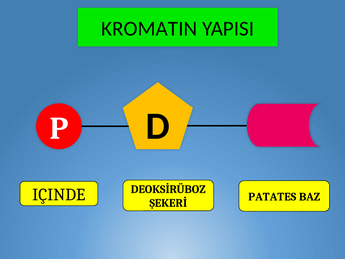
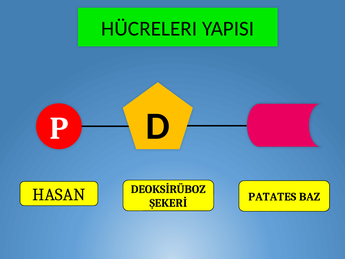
KROMATIN: KROMATIN -> HÜCRELERI
IÇINDE: IÇINDE -> HASAN
